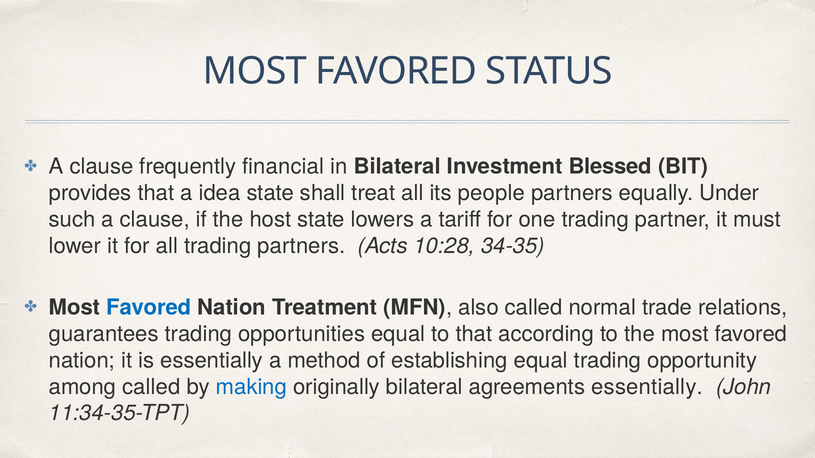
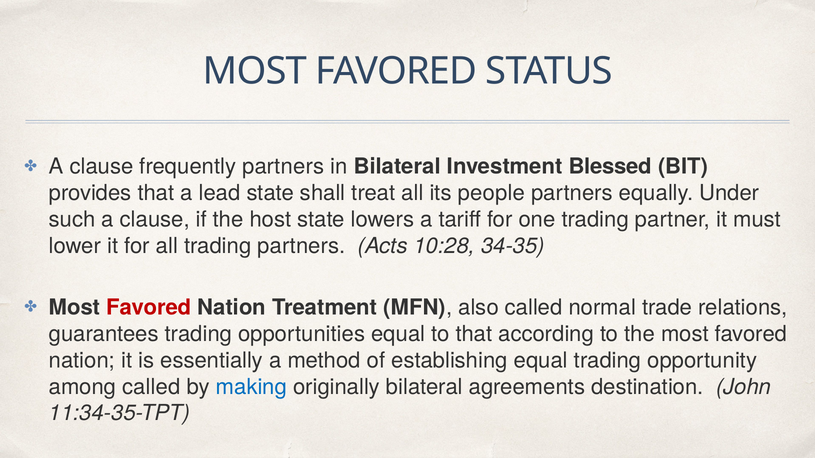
frequently financial: financial -> partners
idea: idea -> lead
Favored at (149, 308) colour: blue -> red
agreements essentially: essentially -> destination
